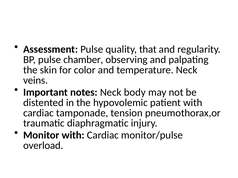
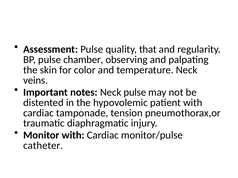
Neck body: body -> pulse
overload: overload -> catheter
